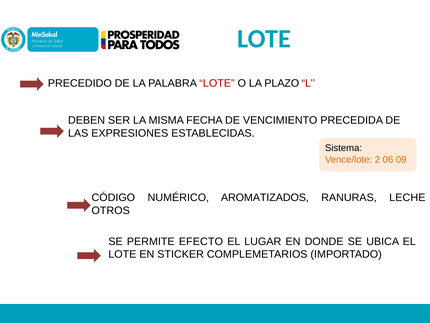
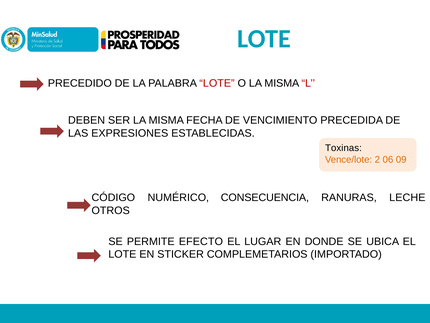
O LA PLAZO: PLAZO -> MISMA
Sistema: Sistema -> Toxinas
AROMATIZADOS: AROMATIZADOS -> CONSECUENCIA
